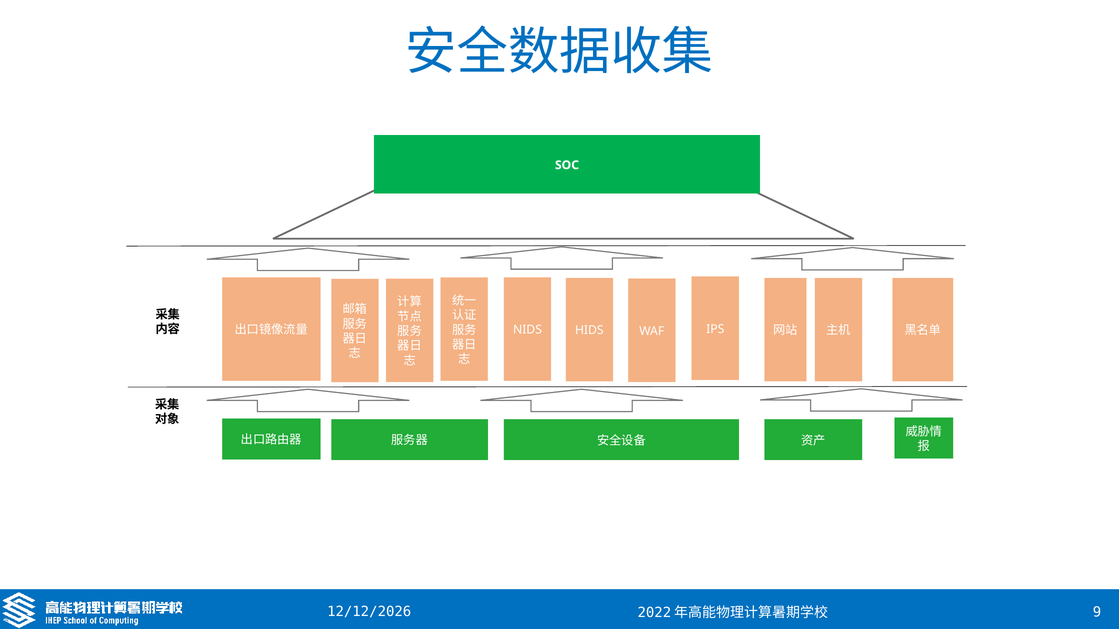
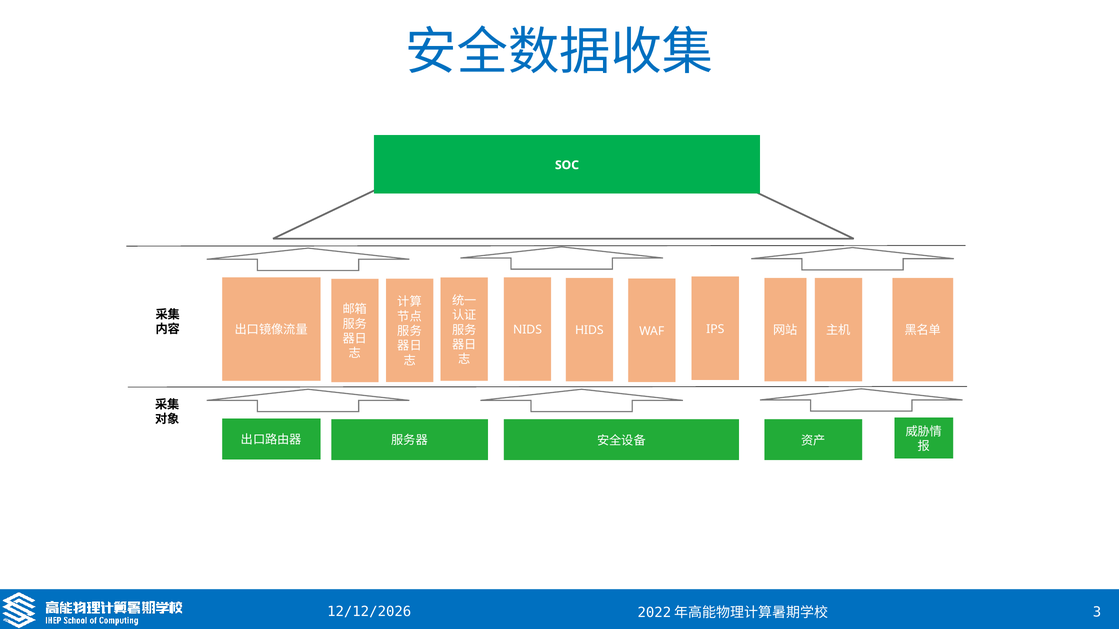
9: 9 -> 3
